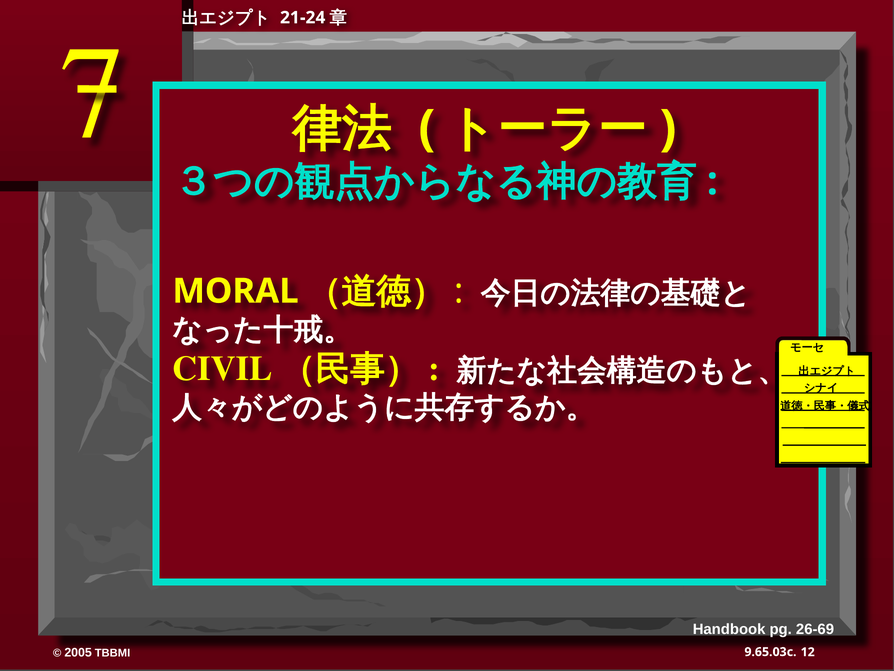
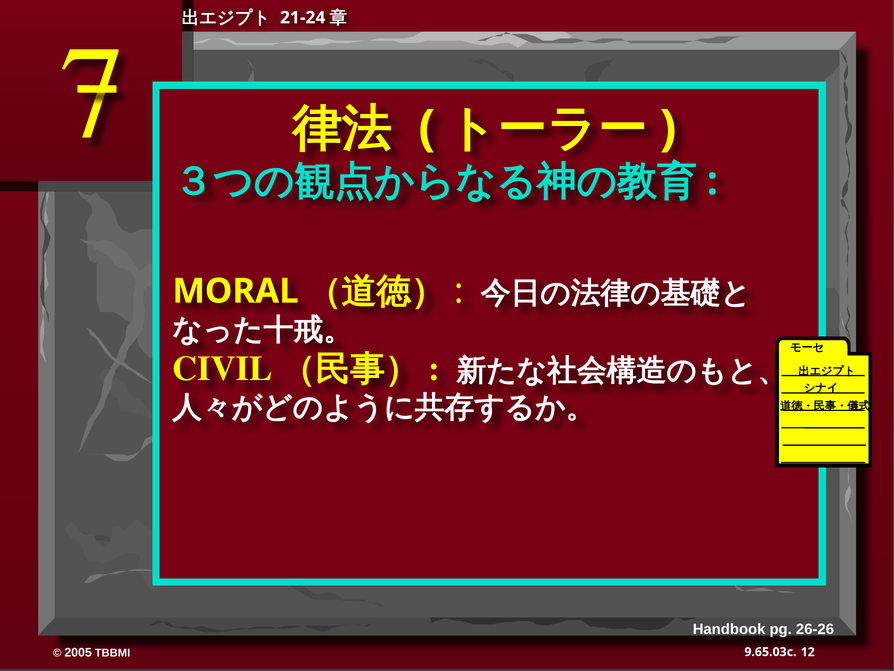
26-69: 26-69 -> 26-26
